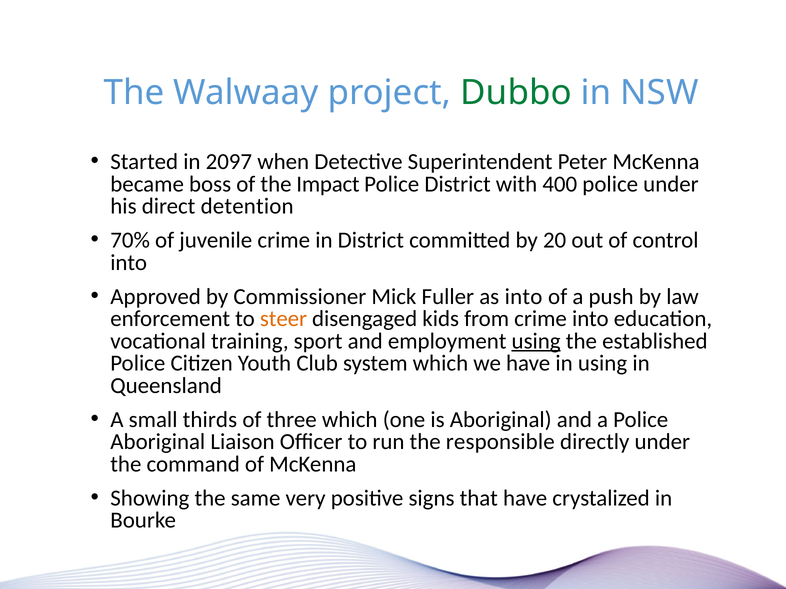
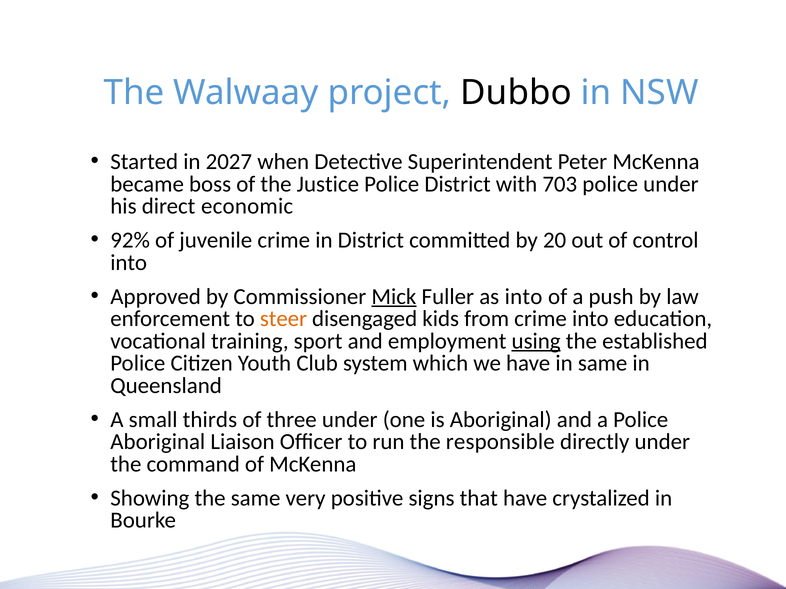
Dubbo colour: green -> black
2097: 2097 -> 2027
Impact: Impact -> Justice
400: 400 -> 703
detention: detention -> economic
70%: 70% -> 92%
Mick underline: none -> present
in using: using -> same
three which: which -> under
